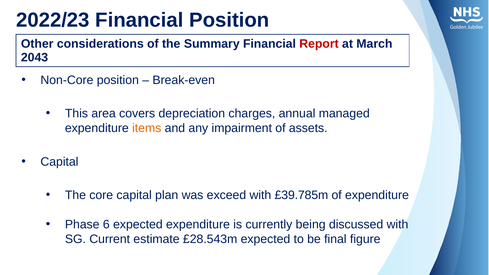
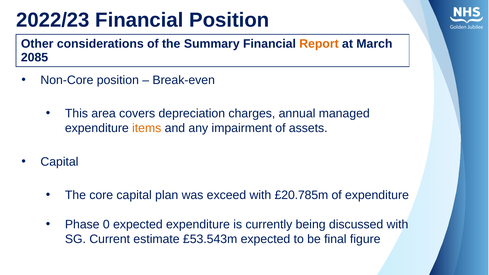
Report colour: red -> orange
2043: 2043 -> 2085
£39.785m: £39.785m -> £20.785m
6: 6 -> 0
£28.543m: £28.543m -> £53.543m
